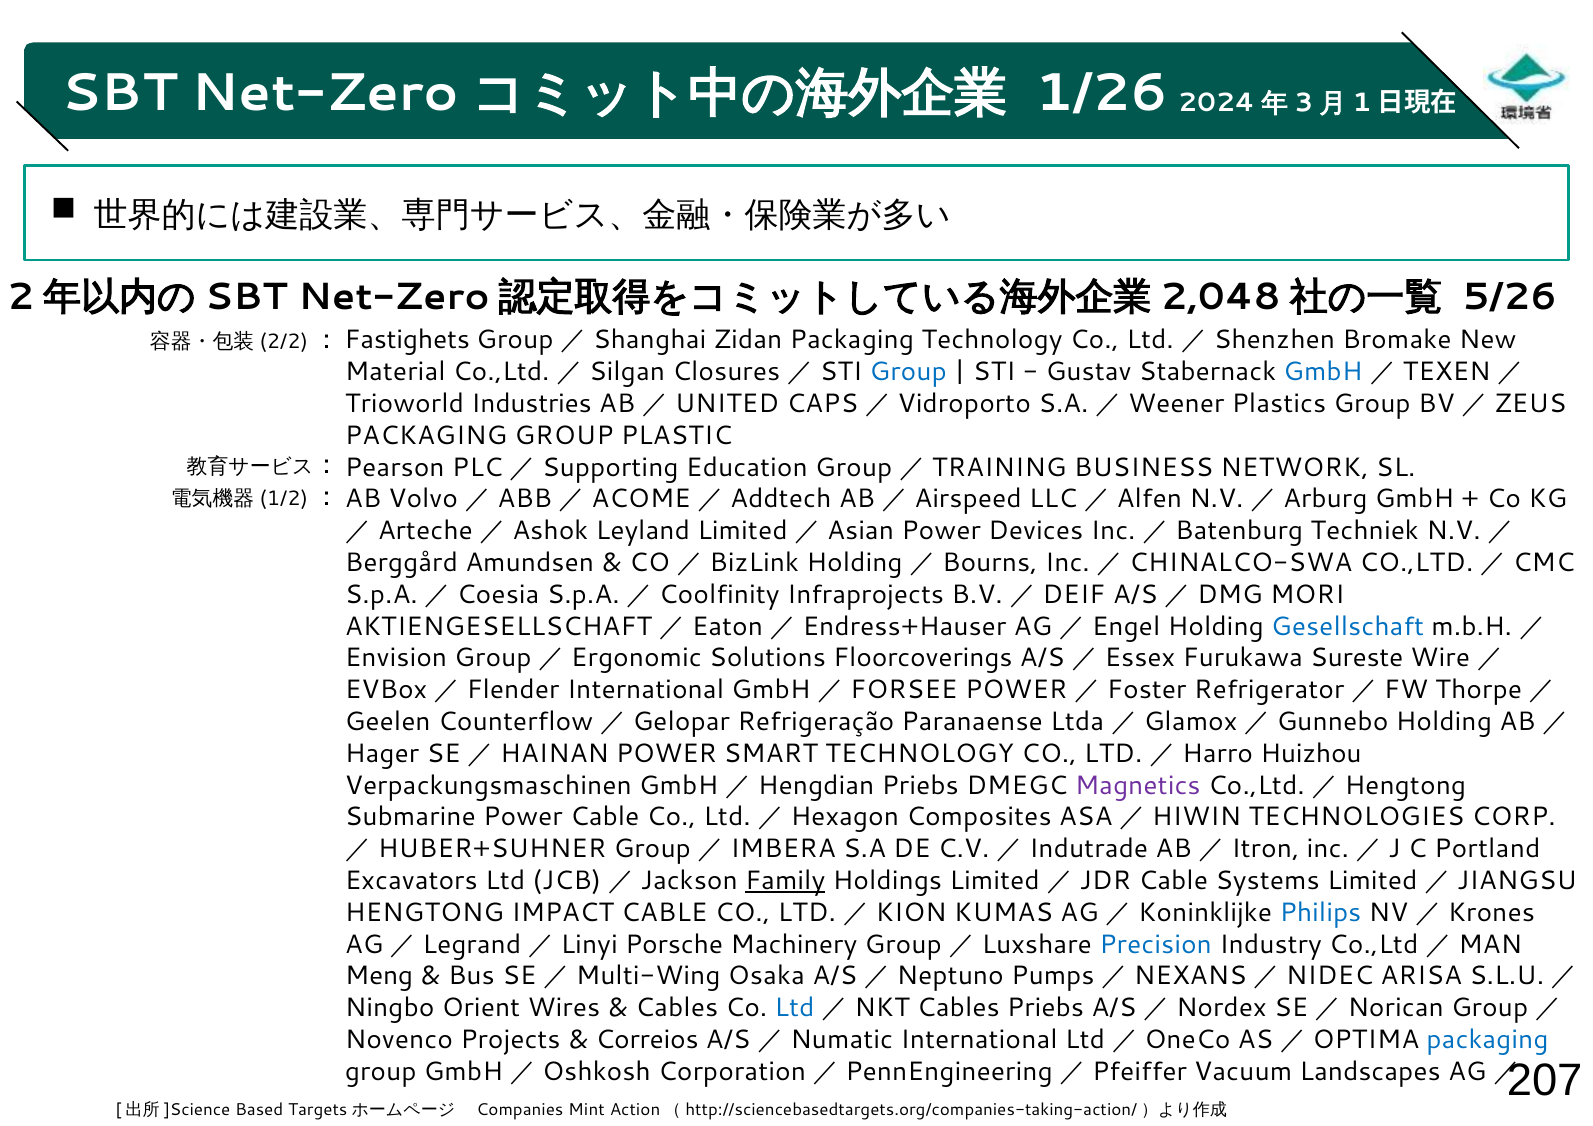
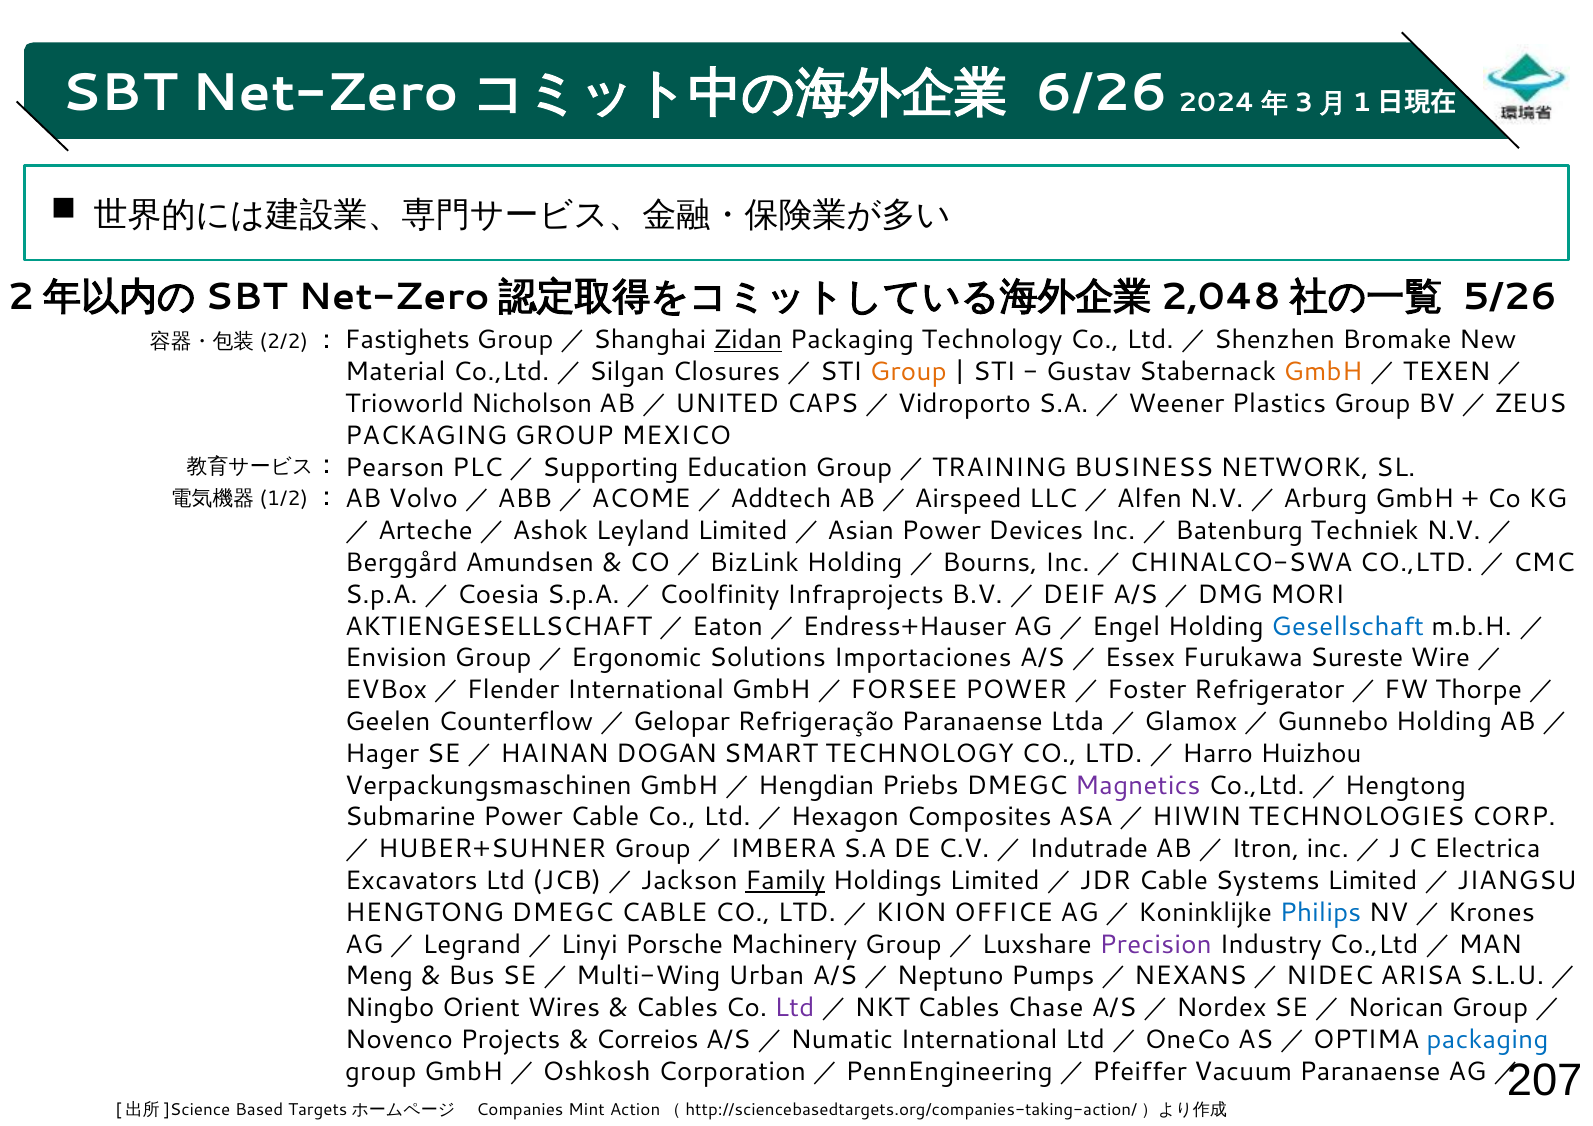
1/26: 1/26 -> 6/26
Zidan underline: none -> present
Group at (908, 372) colour: blue -> orange
GmbH at (1323, 372) colour: blue -> orange
Industries: Industries -> Nicholson
PLASTIC: PLASTIC -> MEXICO
Floorcoverings: Floorcoverings -> Importaciones
SE／HAINAN POWER: POWER -> DOGAN
Portland: Portland -> Electrica
HENGTONG IMPACT: IMPACT -> DMEGC
KUMAS: KUMAS -> OFFICE
Precision colour: blue -> purple
Osaka: Osaka -> Urban
Ltd at (794, 1008) colour: blue -> purple
Cables Priebs: Priebs -> Chase
Vacuum Landscapes: Landscapes -> Paranaense
